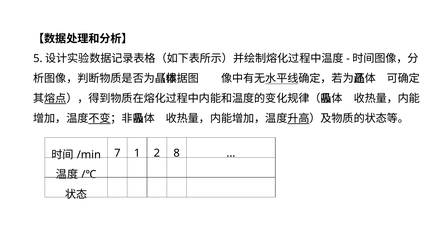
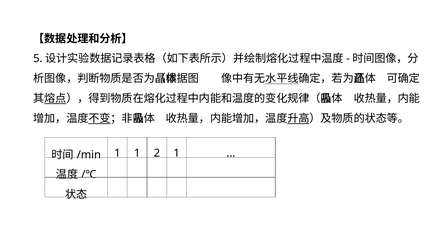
7 at (117, 153): 7 -> 1
2 8: 8 -> 1
